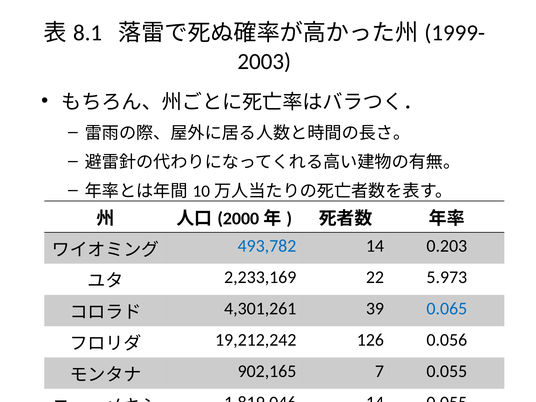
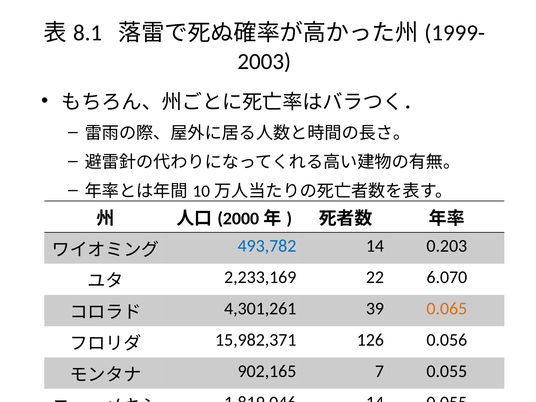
5.973: 5.973 -> 6.070
0.065 colour: blue -> orange
19,212,242: 19,212,242 -> 15,982,371
